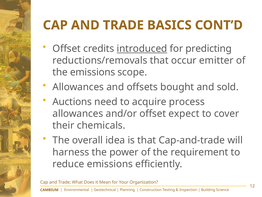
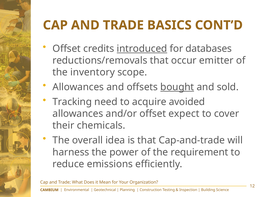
predicting: predicting -> databases
the emissions: emissions -> inventory
bought underline: none -> present
Auctions: Auctions -> Tracking
process: process -> avoided
